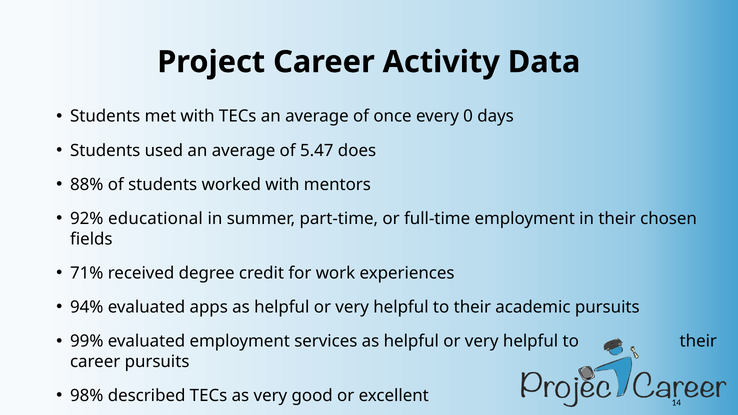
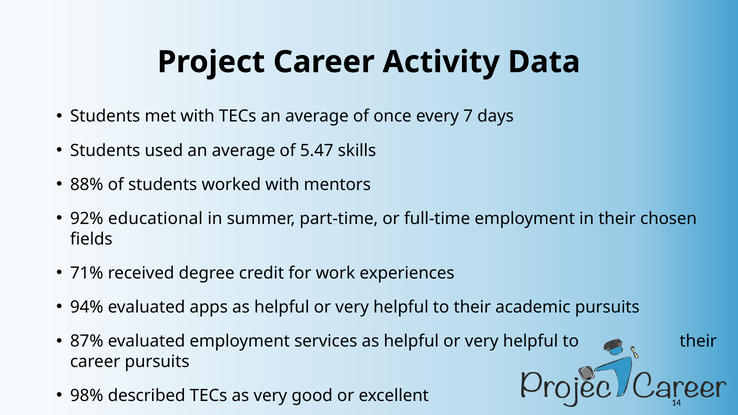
0: 0 -> 7
does: does -> skills
99%: 99% -> 87%
